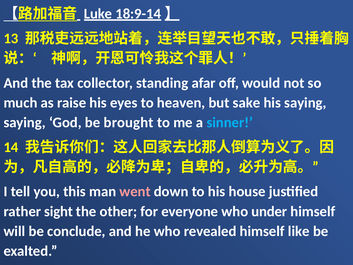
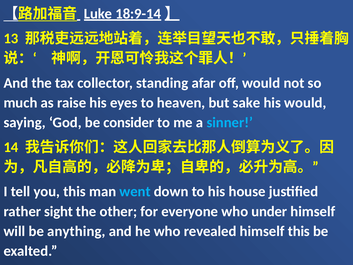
his saying: saying -> would
brought: brought -> consider
went colour: pink -> light blue
conclude: conclude -> anything
himself like: like -> this
